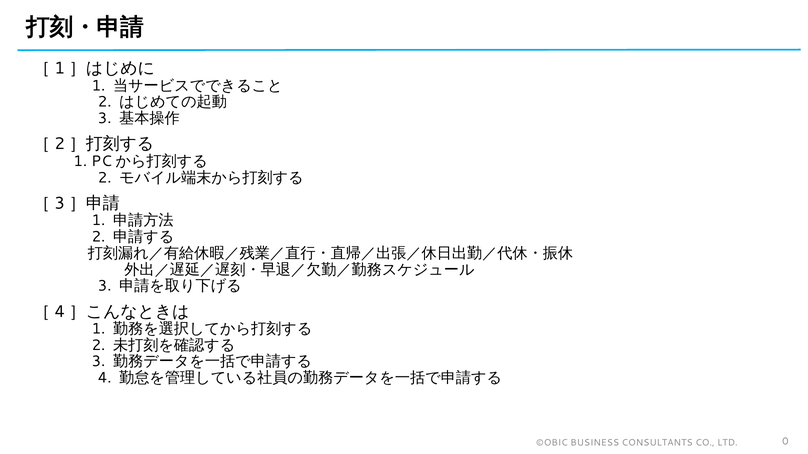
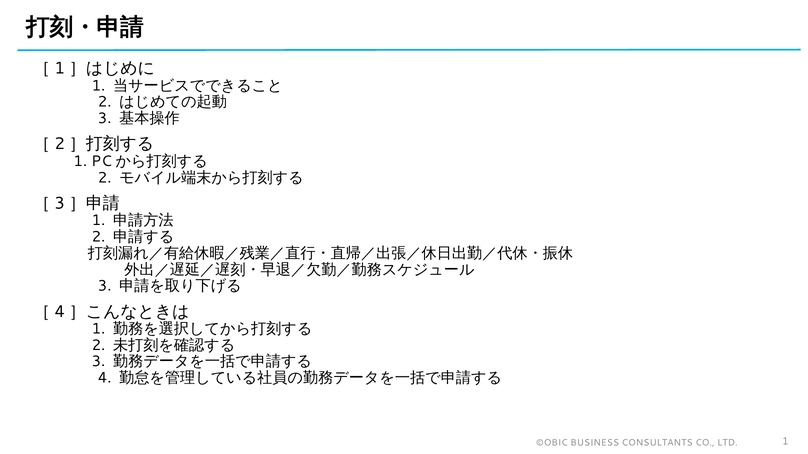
LTD 0: 0 -> 1
